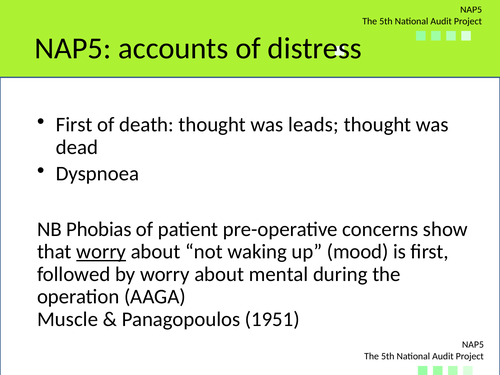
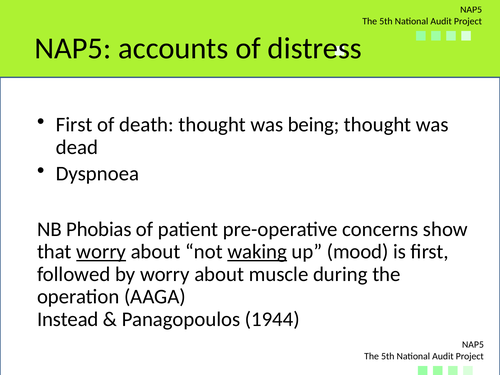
leads: leads -> being
waking underline: none -> present
mental: mental -> muscle
Muscle: Muscle -> Instead
1951: 1951 -> 1944
